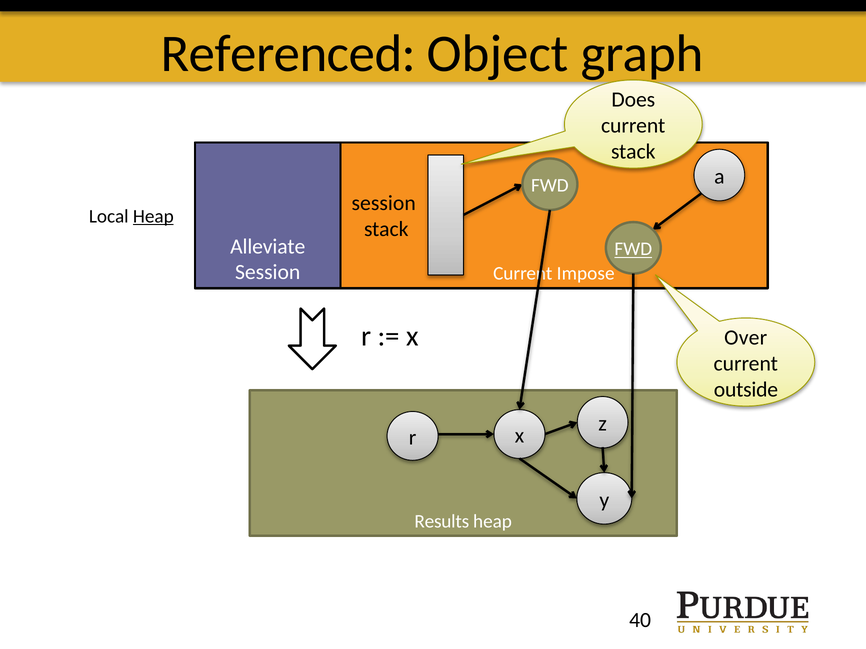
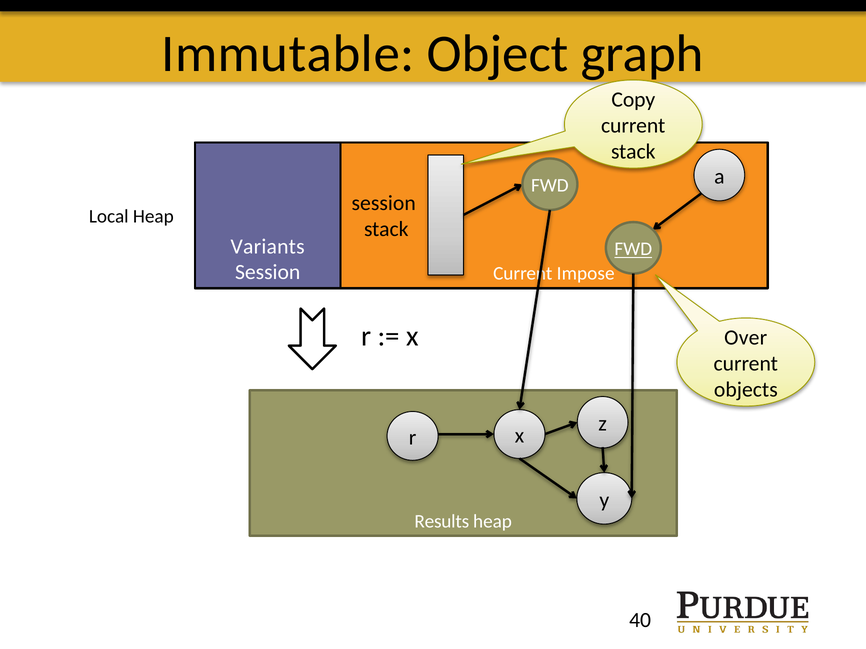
Referenced: Referenced -> Immutable
Does: Does -> Copy
Heap at (153, 216) underline: present -> none
Alleviate: Alleviate -> Variants
outside: outside -> objects
